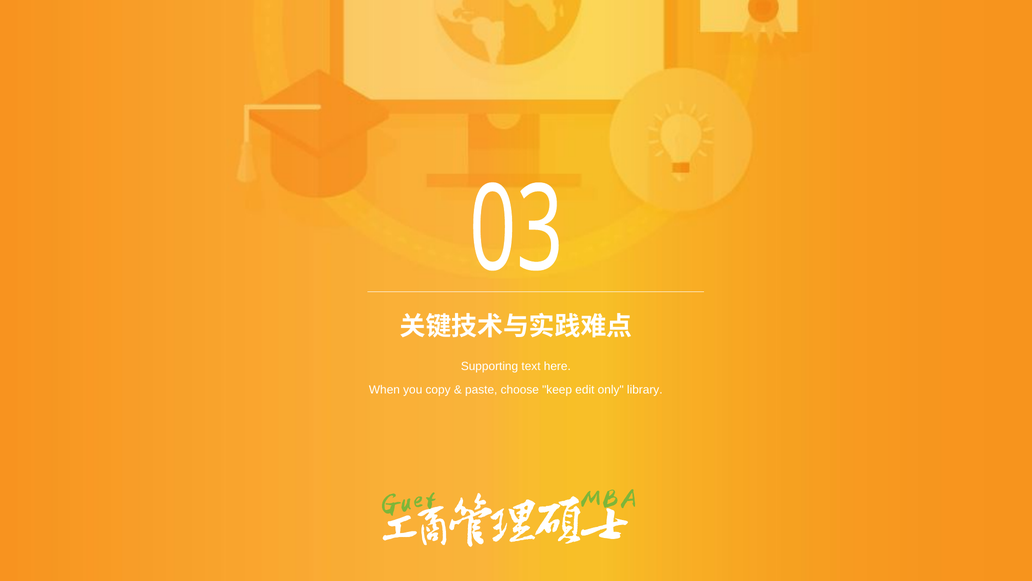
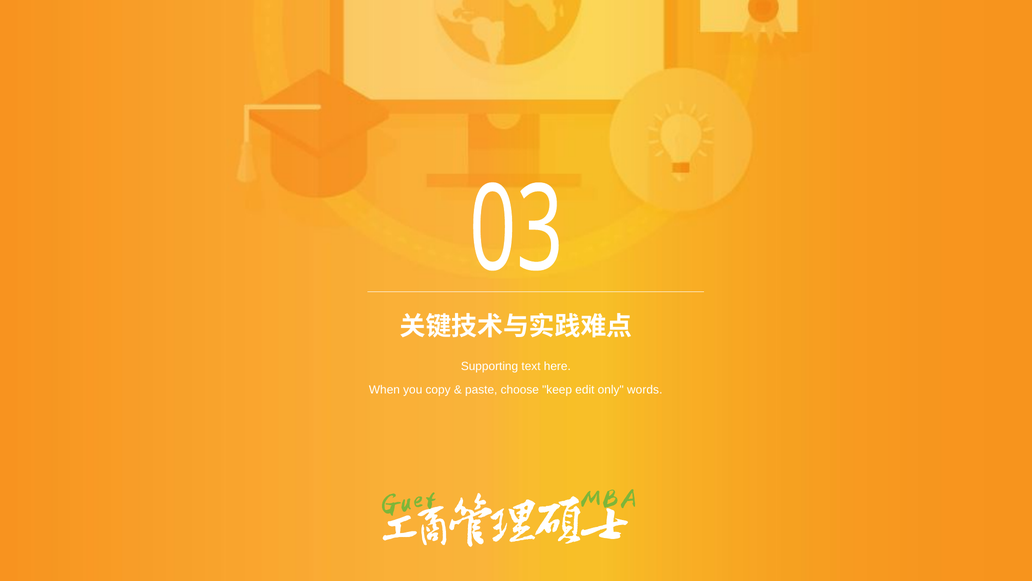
library: library -> words
